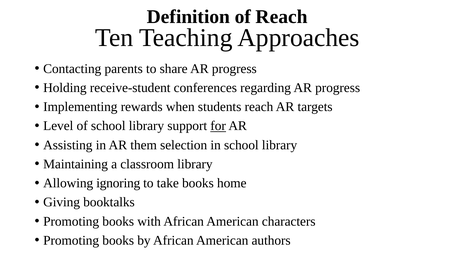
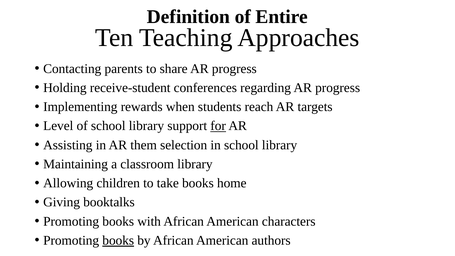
of Reach: Reach -> Entire
ignoring: ignoring -> children
books at (118, 240) underline: none -> present
